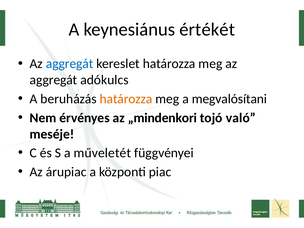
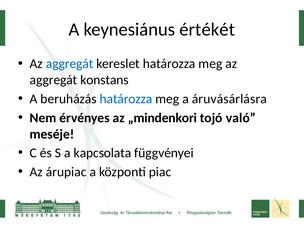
adókulcs: adókulcs -> konstans
határozza at (126, 99) colour: orange -> blue
megvalósítani: megvalósítani -> áruvásárlásra
műveletét: műveletét -> kapcsolata
